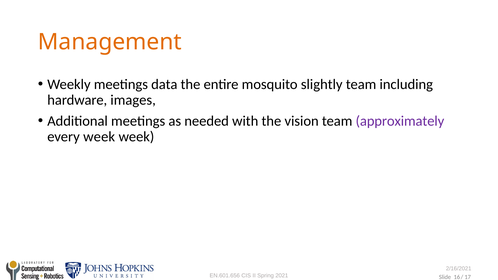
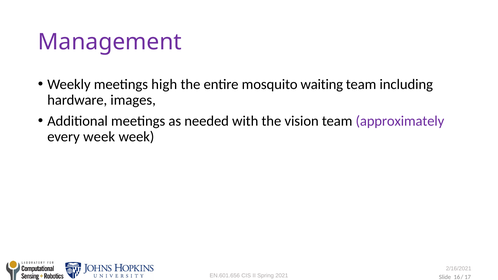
Management colour: orange -> purple
data: data -> high
slightly: slightly -> waiting
